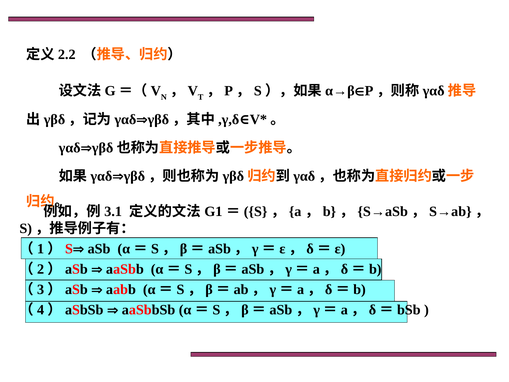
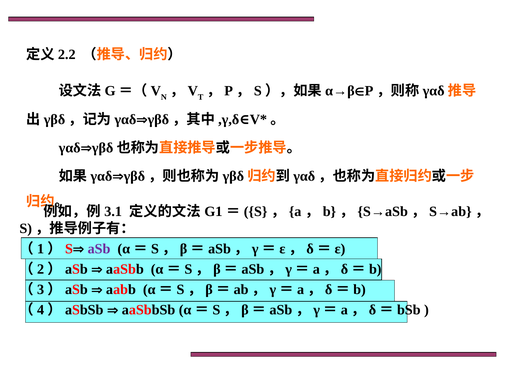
aSb colour: black -> purple
